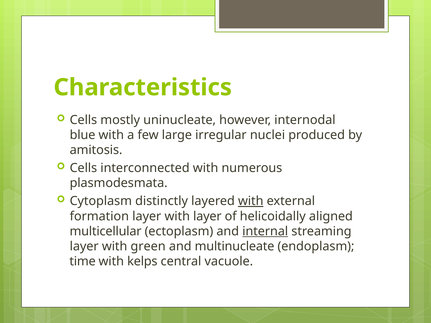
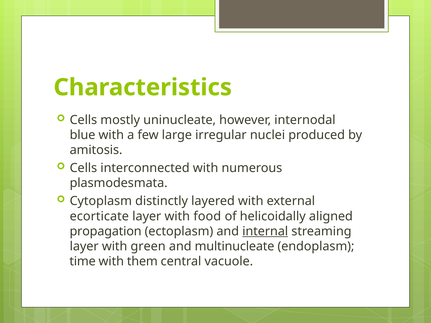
with at (251, 201) underline: present -> none
formation: formation -> ecorticate
with layer: layer -> food
multicellular: multicellular -> propagation
kelps: kelps -> them
